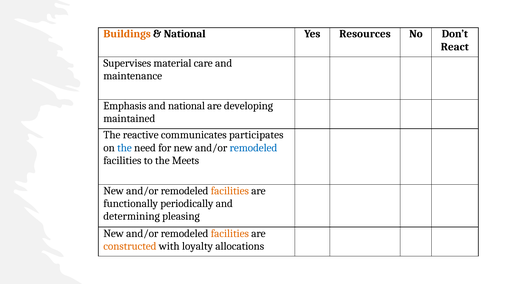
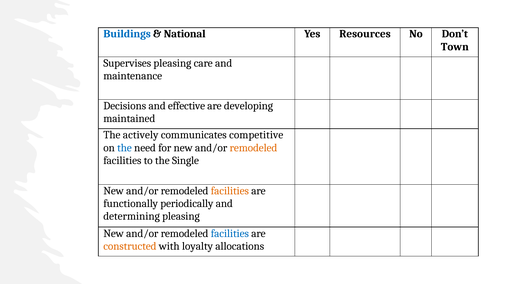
Buildings colour: orange -> blue
React: React -> Town
Supervises material: material -> pleasing
Emphasis: Emphasis -> Decisions
and national: national -> effective
reactive: reactive -> actively
participates: participates -> competitive
remodeled at (253, 148) colour: blue -> orange
Meets: Meets -> Single
facilities at (230, 233) colour: orange -> blue
